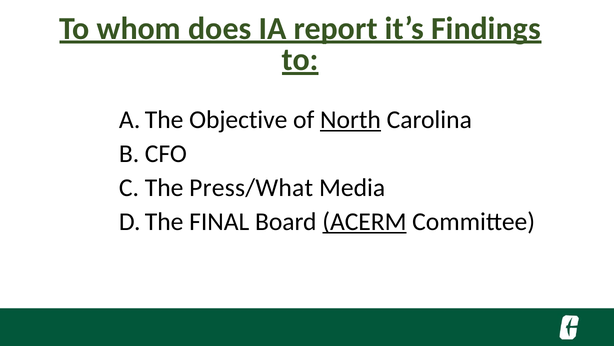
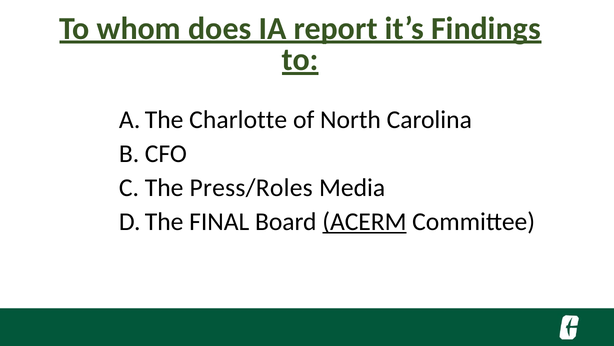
Objective: Objective -> Charlotte
North underline: present -> none
Press/What: Press/What -> Press/Roles
